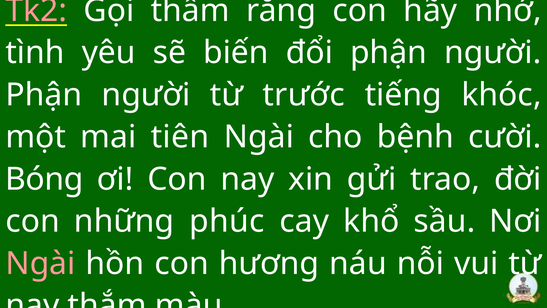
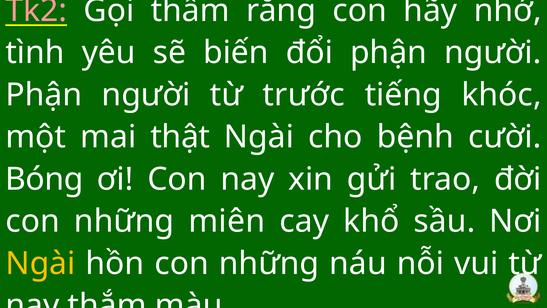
tiên: tiên -> thật
phúc: phúc -> miên
Ngài at (40, 263) colour: pink -> yellow
hồn con hương: hương -> những
